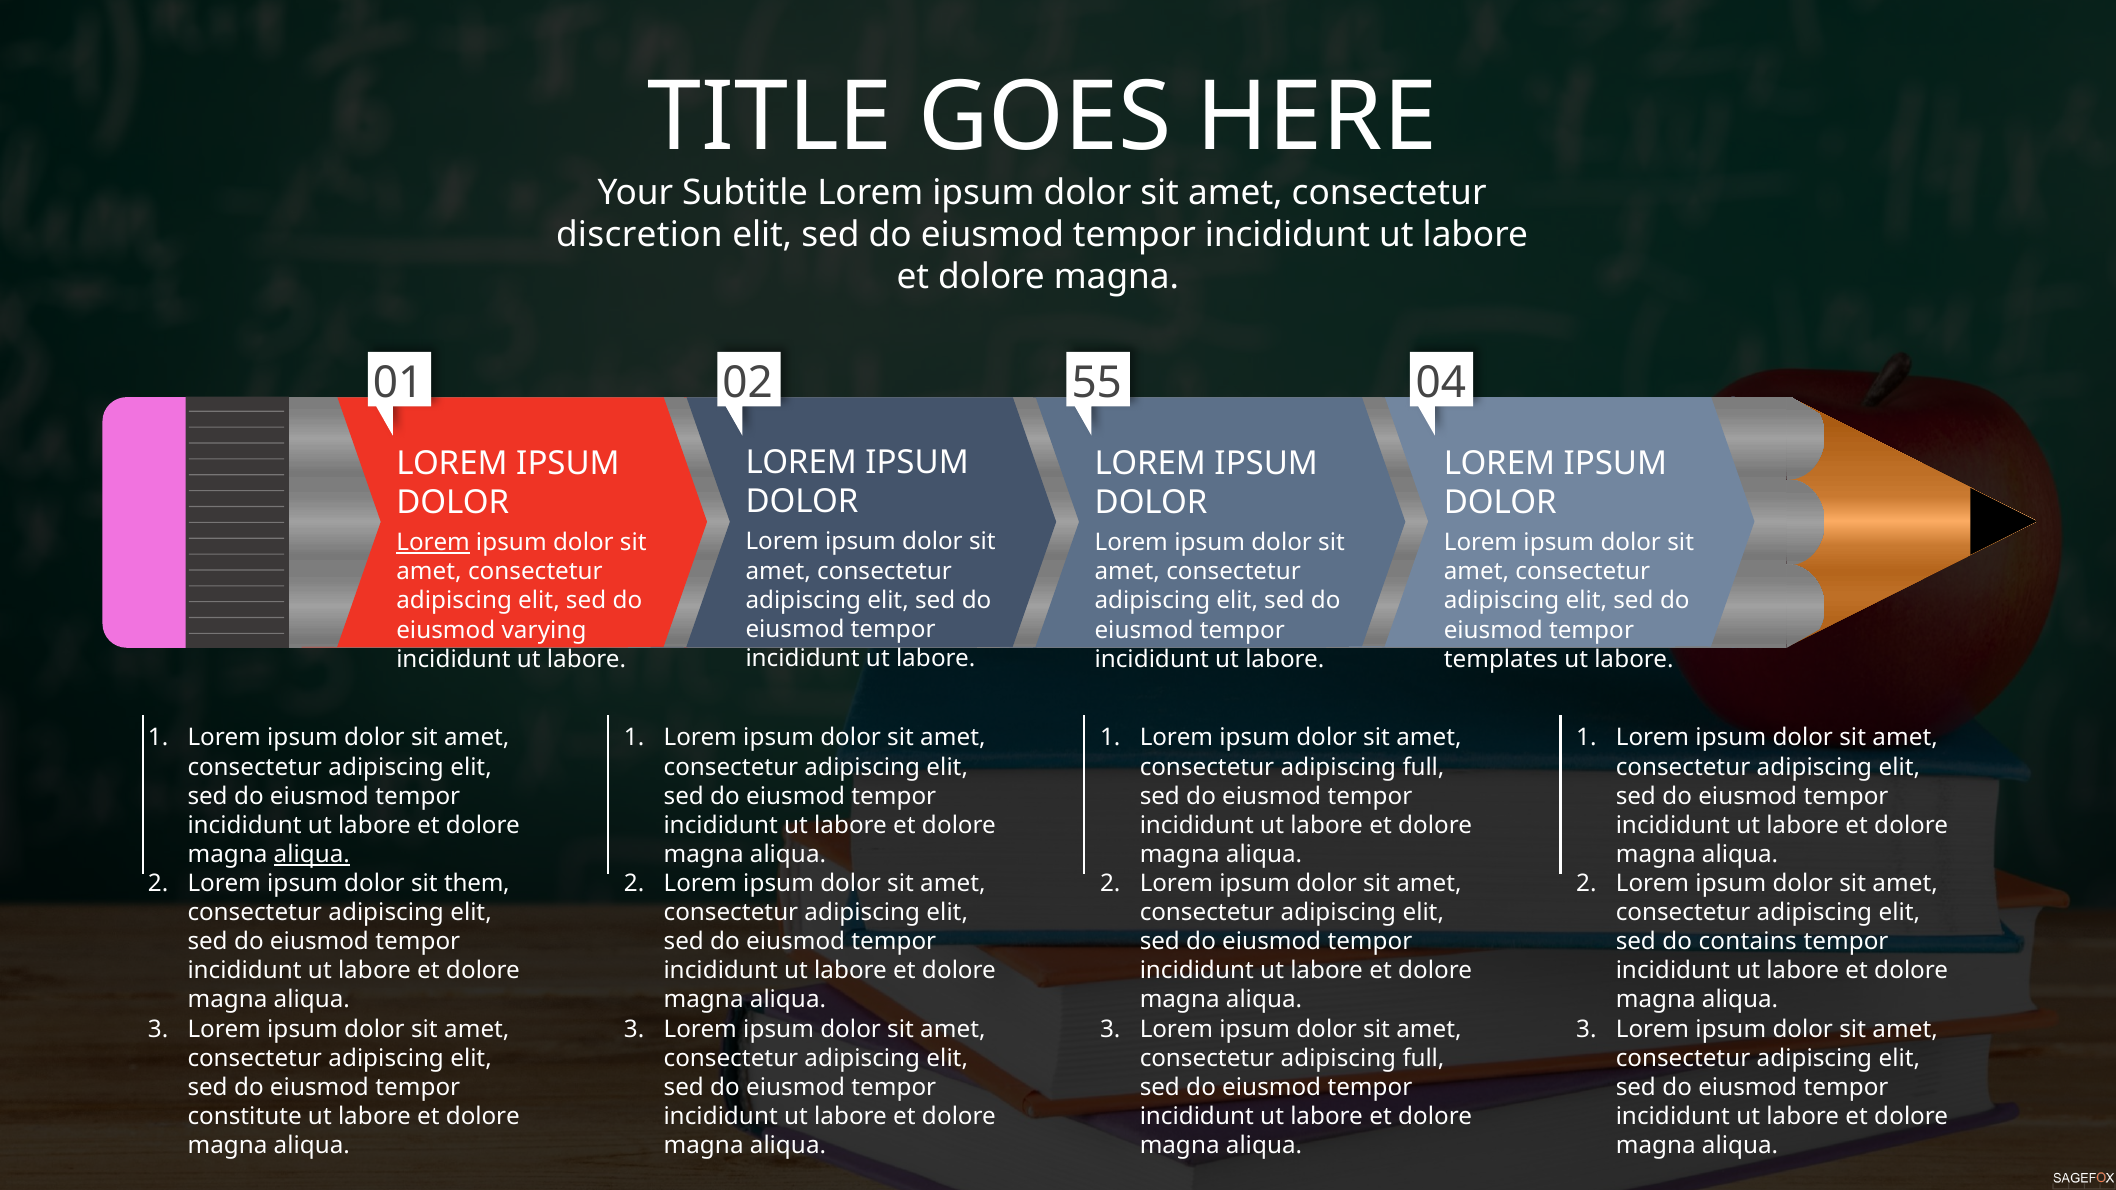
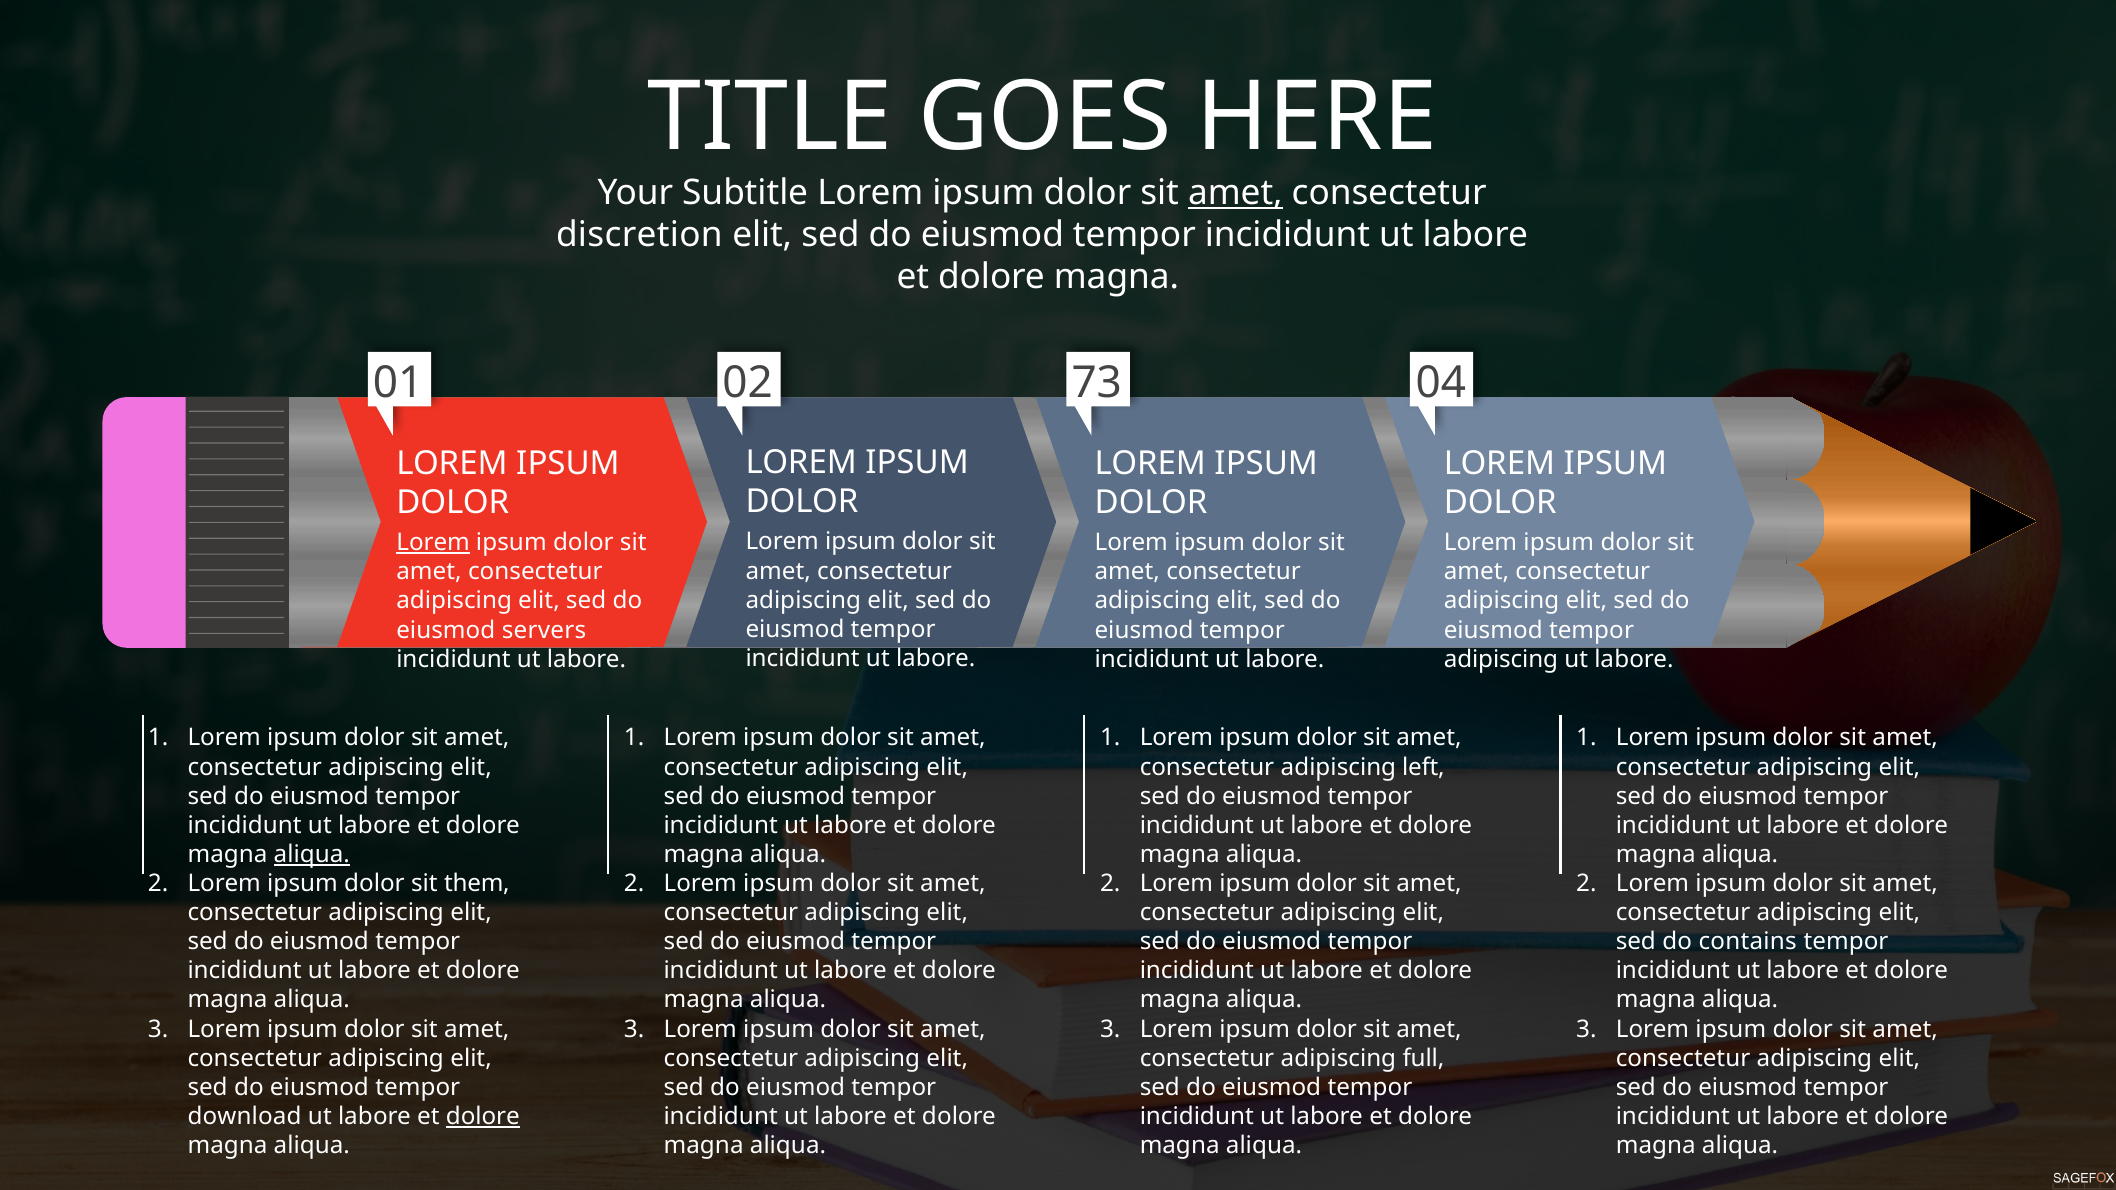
amet at (1235, 193) underline: none -> present
55: 55 -> 73
varying: varying -> servers
templates at (1501, 659): templates -> adipiscing
full at (1423, 767): full -> left
constitute: constitute -> download
dolore at (483, 1117) underline: none -> present
